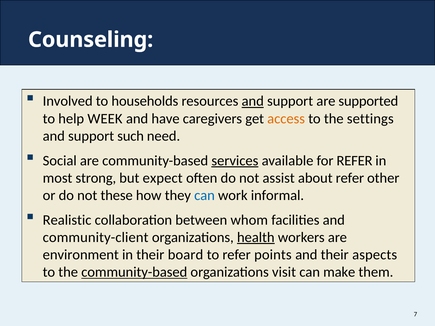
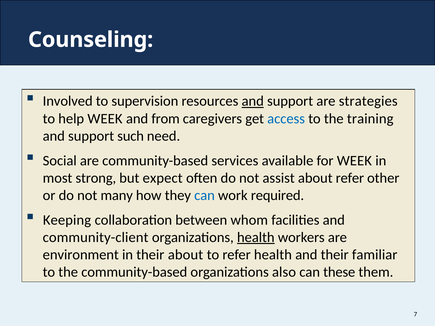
households: households -> supervision
supported: supported -> strategies
have: have -> from
access colour: orange -> blue
settings: settings -> training
services underline: present -> none
for REFER: REFER -> WEEK
these: these -> many
informal: informal -> required
Realistic: Realistic -> Keeping
their board: board -> about
refer points: points -> health
aspects: aspects -> familiar
community-based at (134, 272) underline: present -> none
visit: visit -> also
make: make -> these
